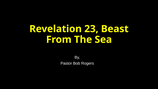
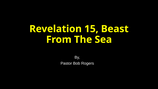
23: 23 -> 15
